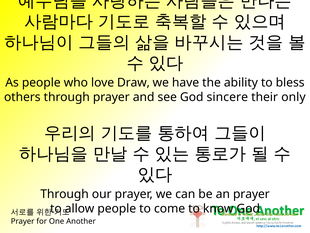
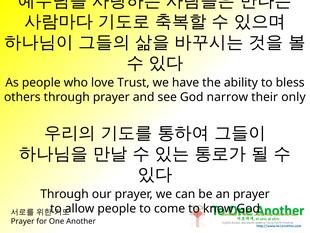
Draw: Draw -> Trust
sincere: sincere -> narrow
